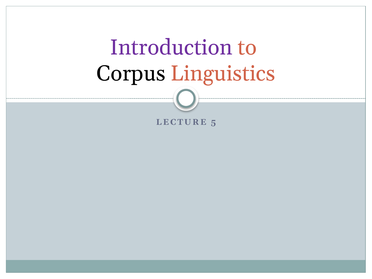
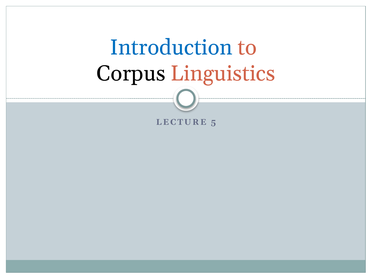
Introduction colour: purple -> blue
